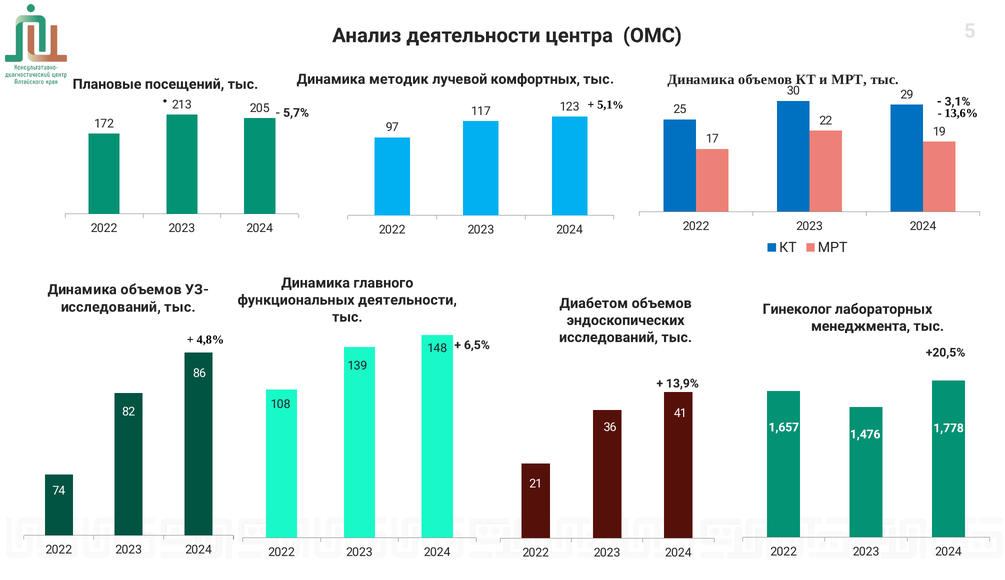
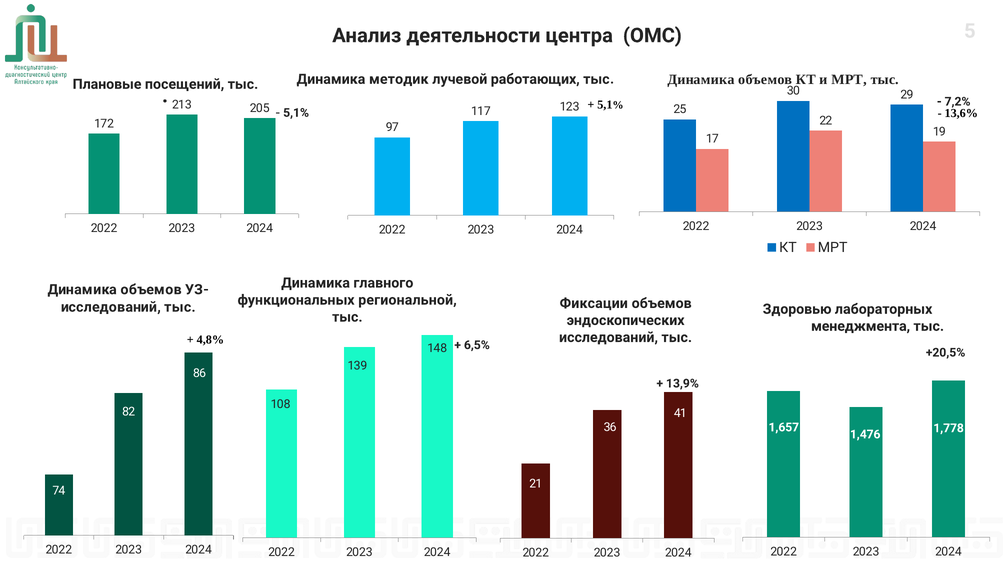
комфортных: комфортных -> работающих
3,1%: 3,1% -> 7,2%
5,7% at (296, 113): 5,7% -> 5,1%
функциональных деятельности: деятельности -> региональной
Диабетом: Диабетом -> Фиксации
Гинеколог: Гинеколог -> Здоровью
